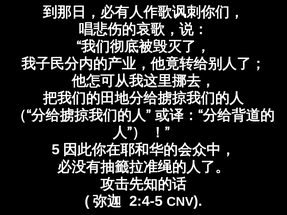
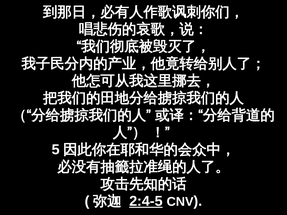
2:4-5 underline: none -> present
